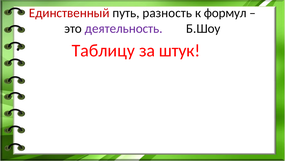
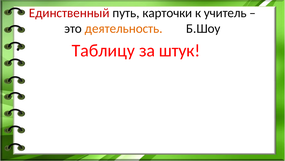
разность: разность -> карточки
формул: формул -> учитель
деятельность colour: purple -> orange
